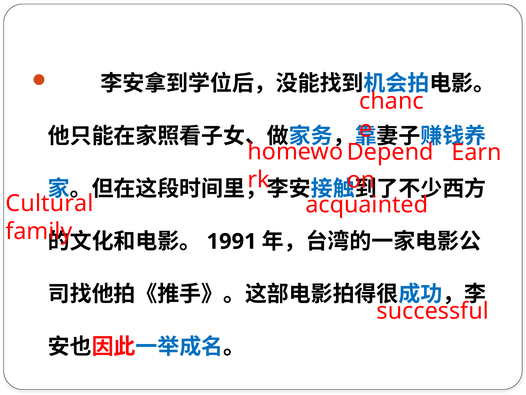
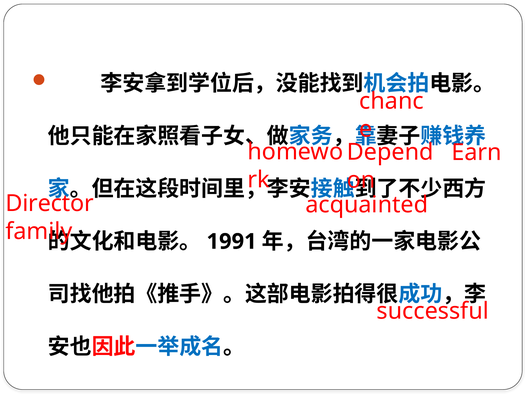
Cultural: Cultural -> Director
